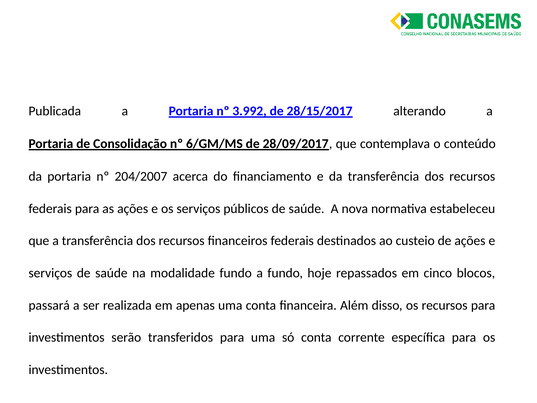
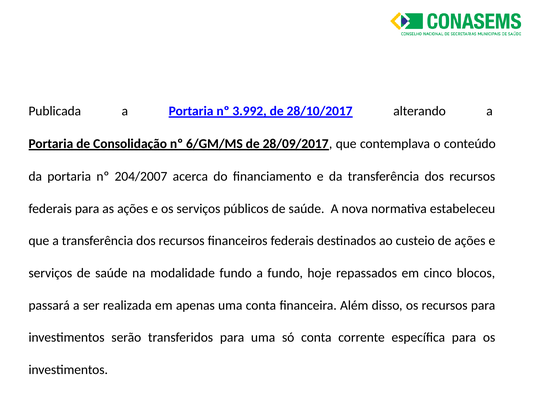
28/15/2017: 28/15/2017 -> 28/10/2017
